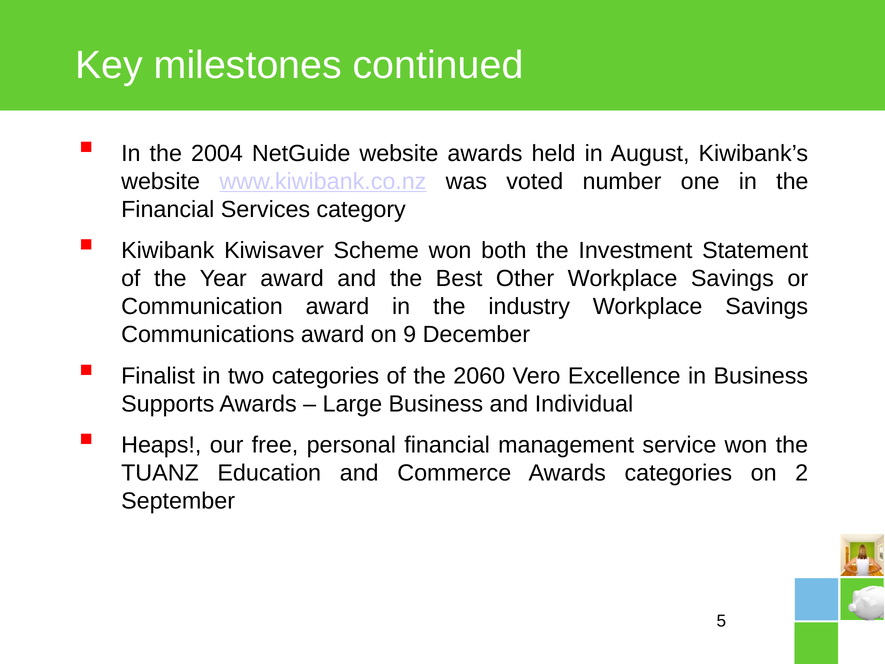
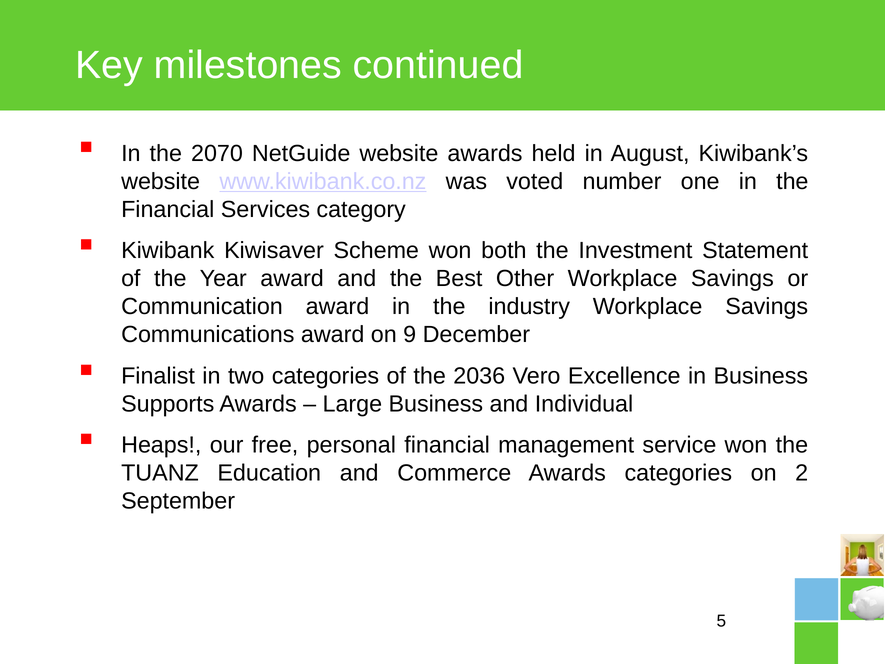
2004: 2004 -> 2070
2060: 2060 -> 2036
